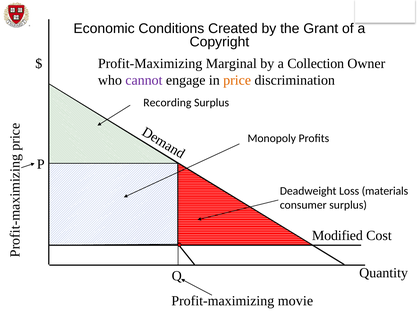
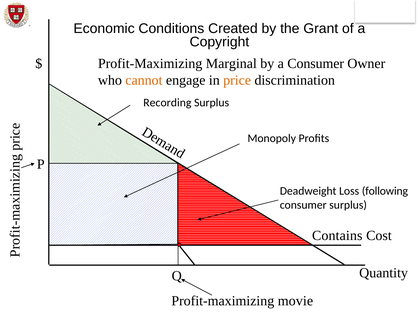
a Collection: Collection -> Consumer
cannot colour: purple -> orange
materials: materials -> following
Modified: Modified -> Contains
